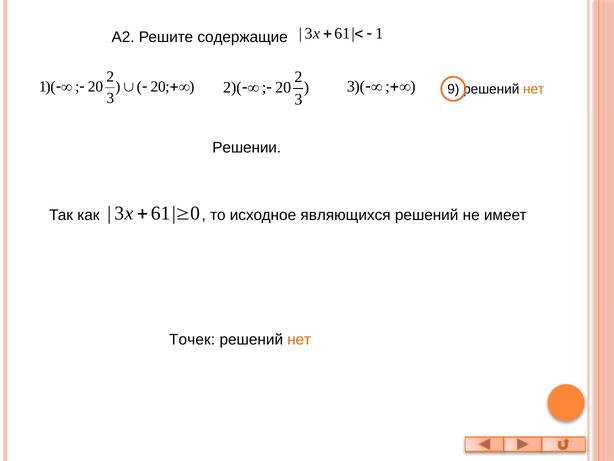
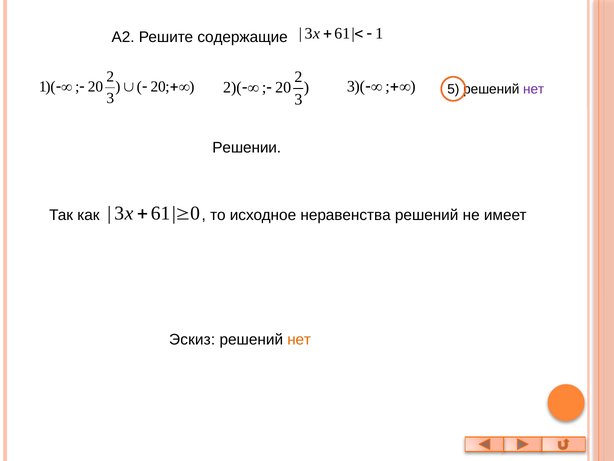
9: 9 -> 5
нет at (534, 89) colour: orange -> purple
являющихся: являющихся -> неравенства
Точек: Точек -> Эскиз
